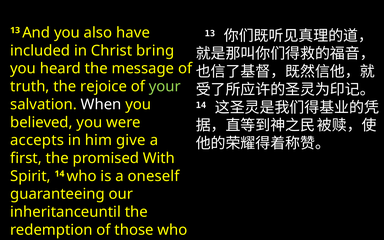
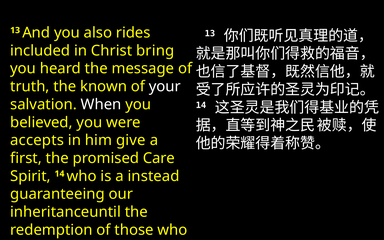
have: have -> rides
rejoice: rejoice -> known
your colour: light green -> white
With: With -> Care
oneself: oneself -> instead
